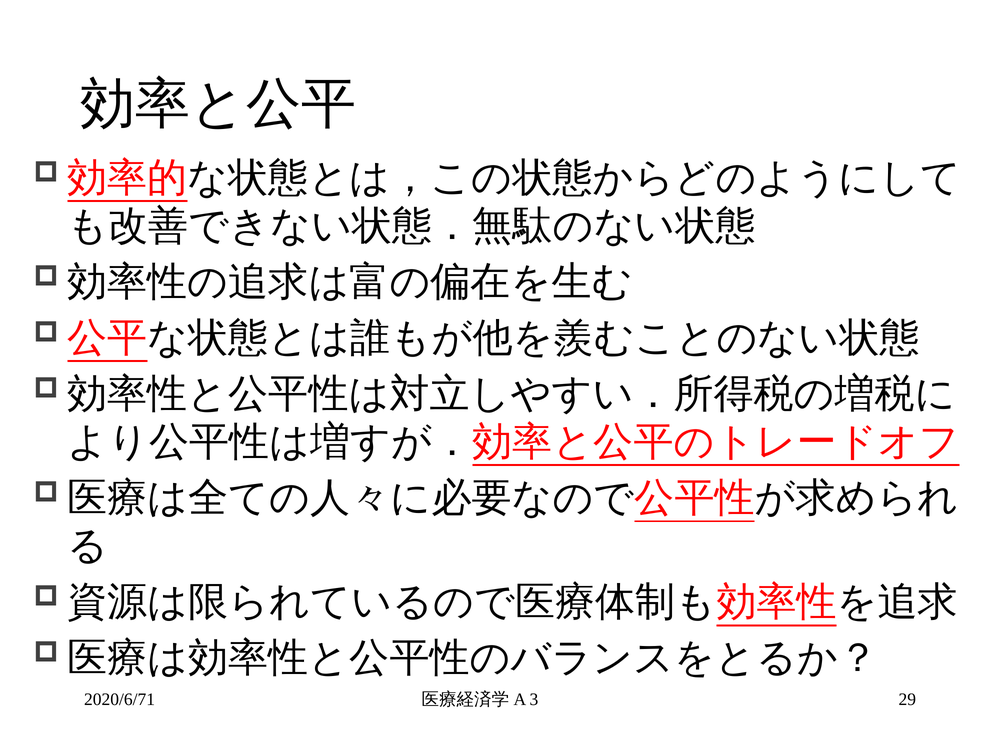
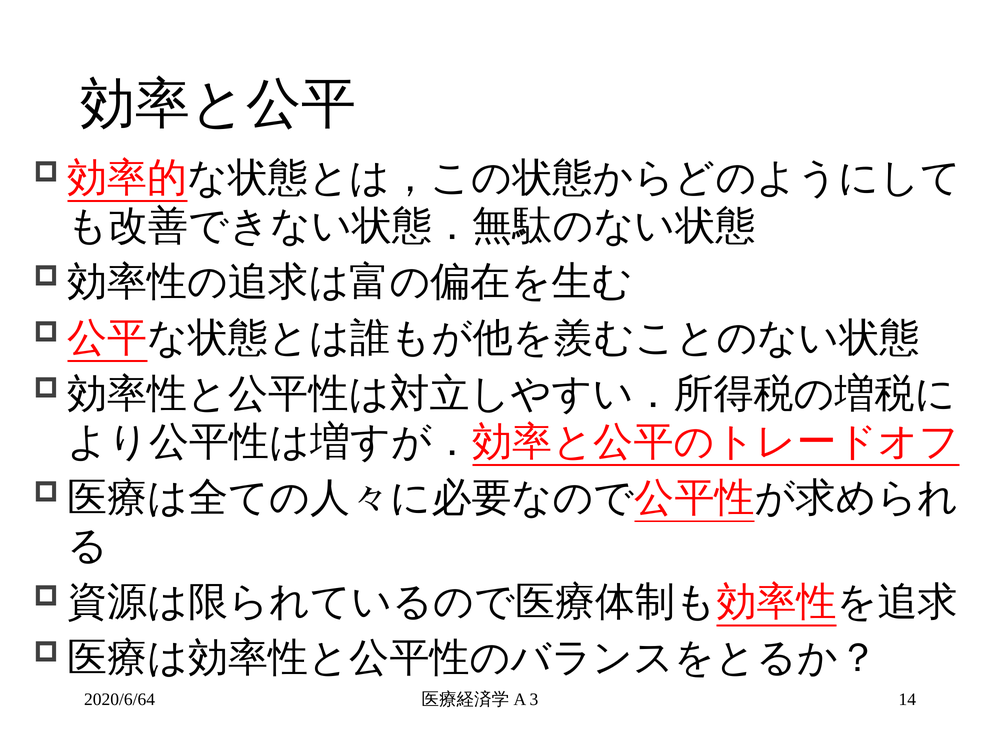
2020/6/71: 2020/6/71 -> 2020/6/64
29: 29 -> 14
